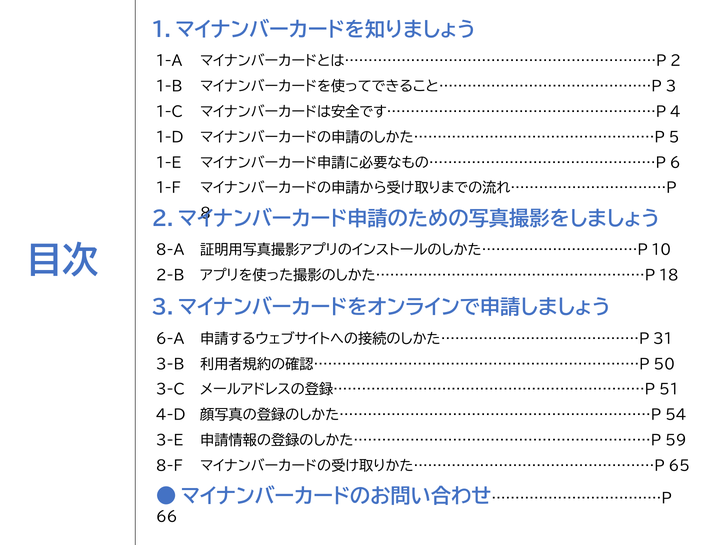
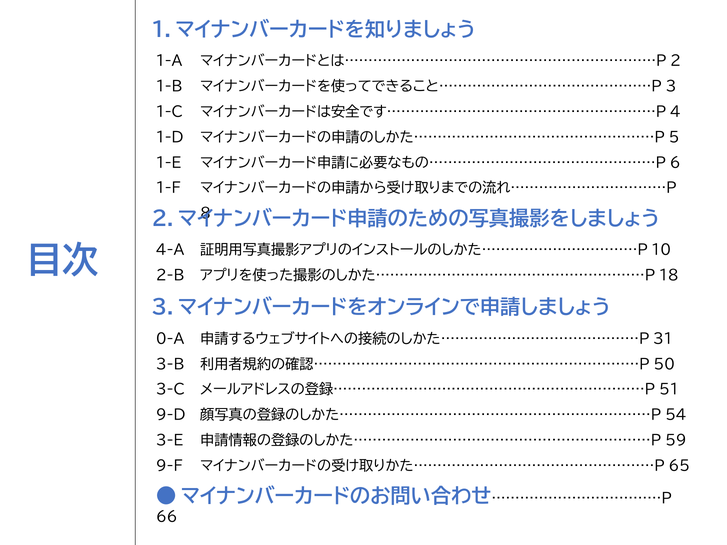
8-A: 8-A -> 4-A
6-A: 6-A -> 0-A
4-D: 4-D -> 9-D
8-F: 8-F -> 9-F
